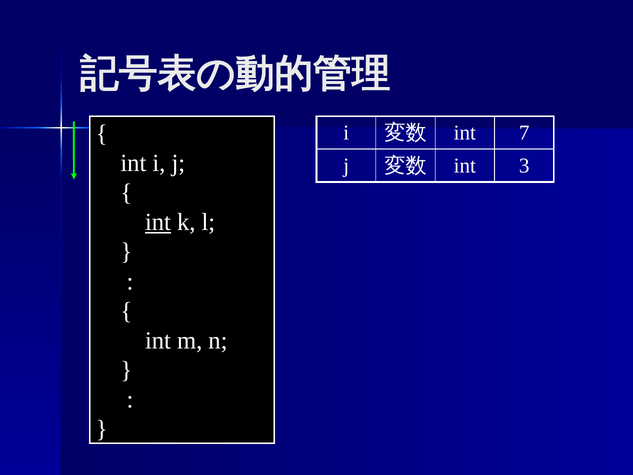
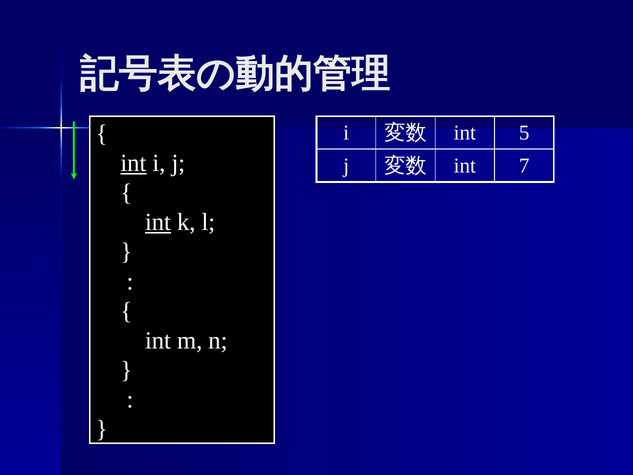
7: 7 -> 5
int at (133, 163) underline: none -> present
3: 3 -> 7
